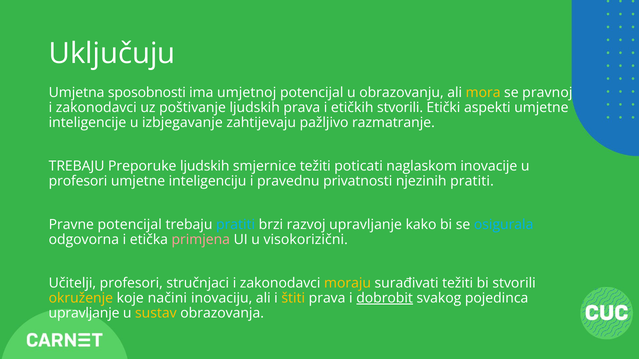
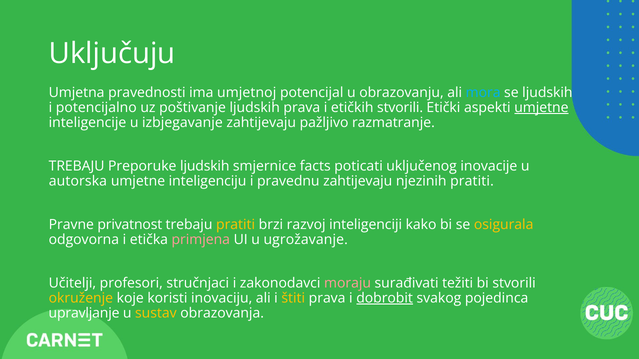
sposobnosti: sposobnosti -> pravednosti
mora colour: yellow -> light blue
se pravnoj: pravnoj -> ljudskih
zakonodavci at (96, 108): zakonodavci -> potencijalno
umjetne at (541, 108) underline: none -> present
smjernice težiti: težiti -> facts
naglaskom: naglaskom -> uključenog
profesori at (78, 181): profesori -> autorska
pravednu privatnosti: privatnosti -> zahtijevaju
Pravne potencijal: potencijal -> privatnost
pratiti at (236, 225) colour: light blue -> yellow
razvoj upravljanje: upravljanje -> inteligenciji
osigurala colour: light blue -> yellow
visokorizični: visokorizični -> ugrožavanje
moraju colour: yellow -> pink
načini: načini -> koristi
